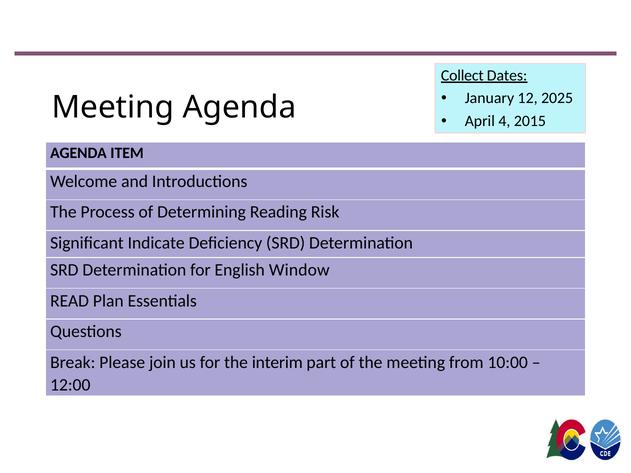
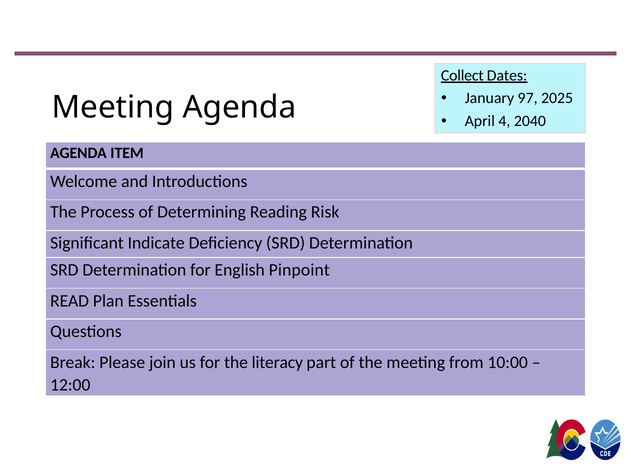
12: 12 -> 97
2015: 2015 -> 2040
Window: Window -> Pinpoint
interim: interim -> literacy
